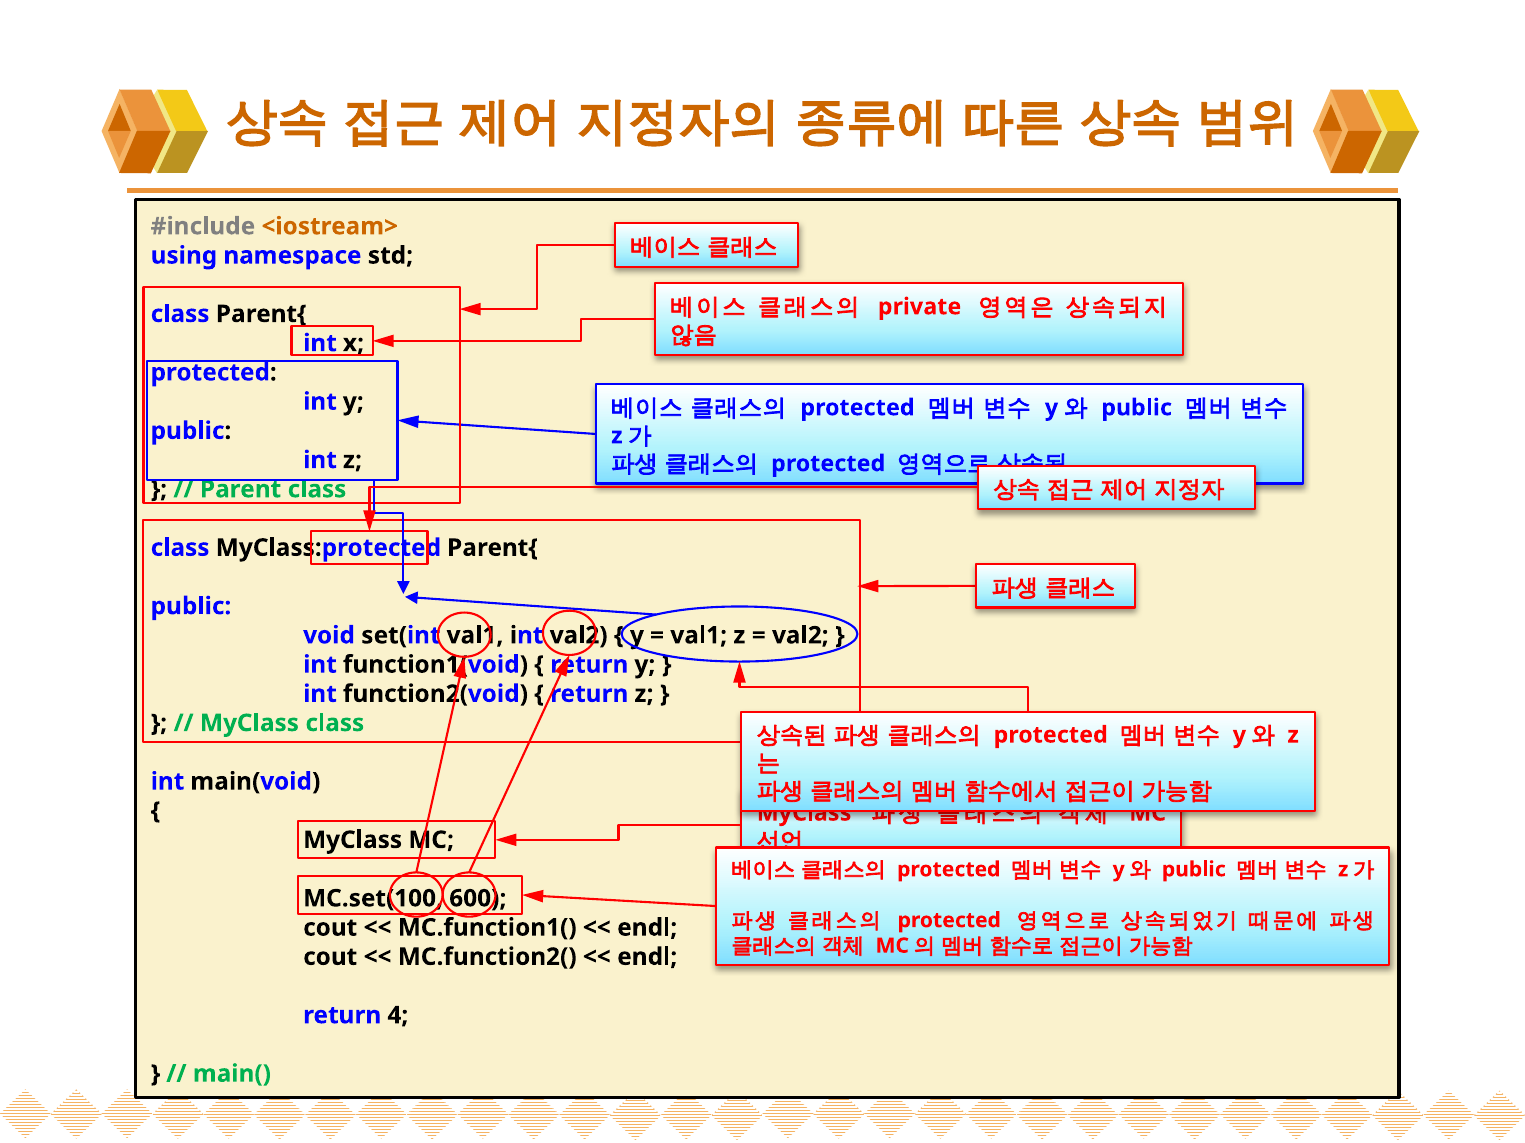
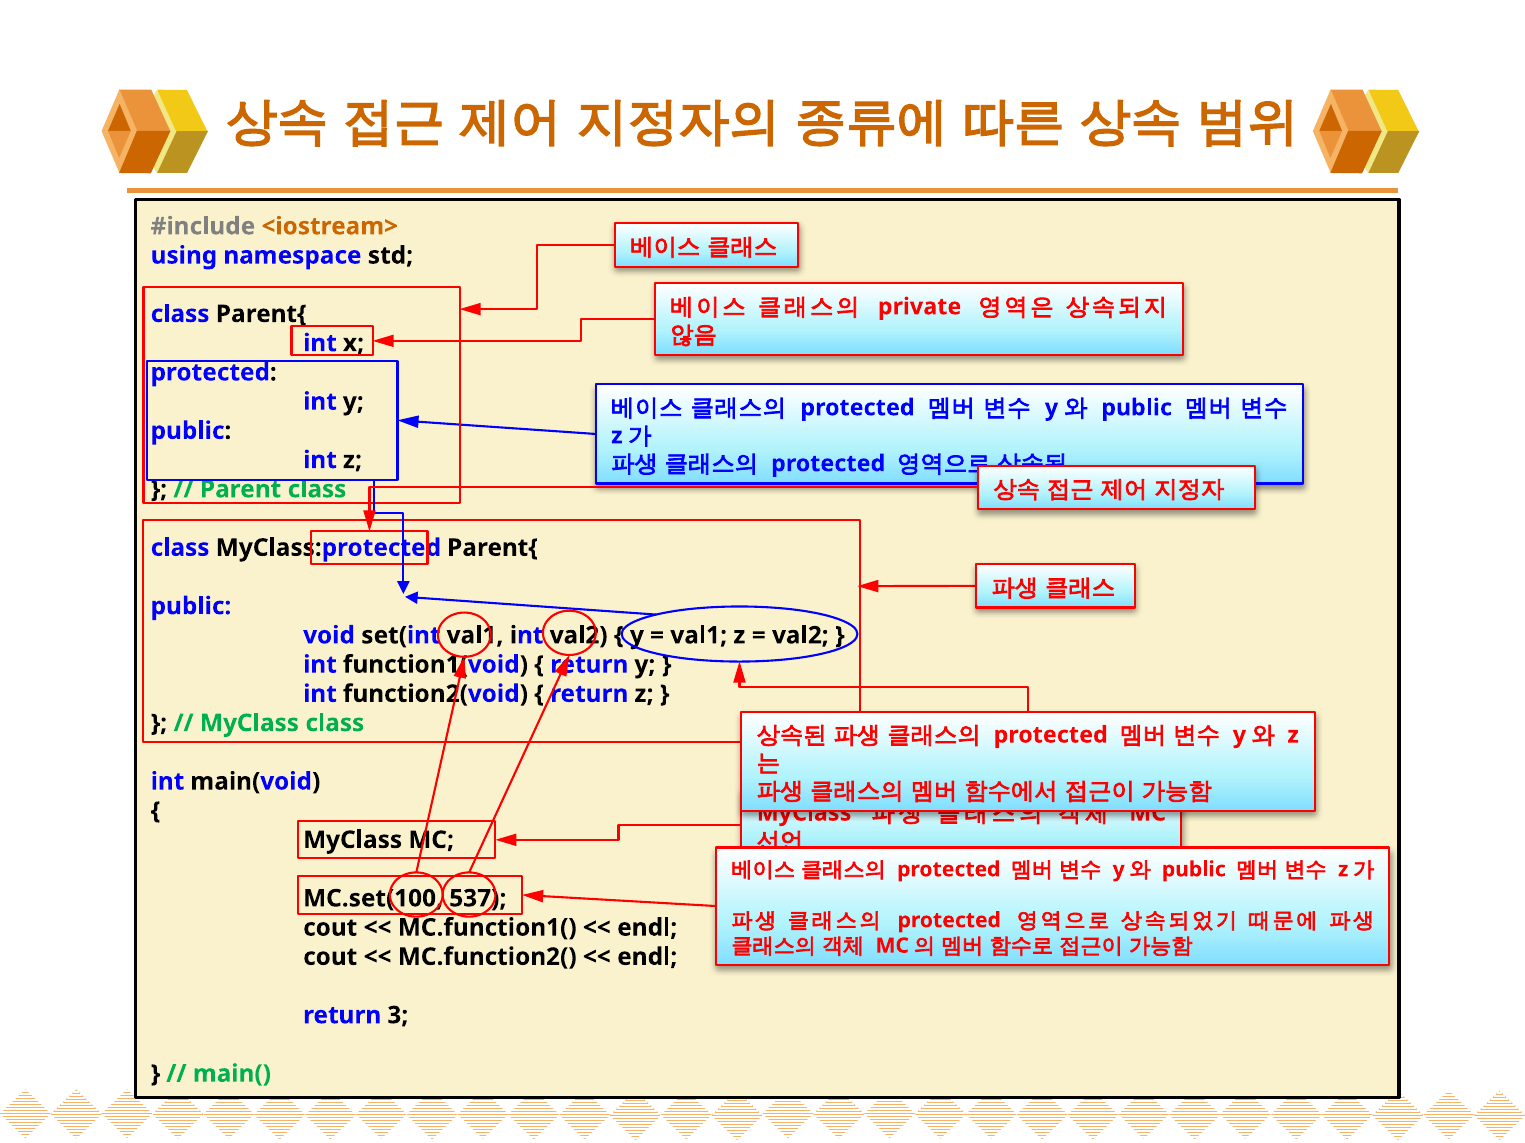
600: 600 -> 537
4: 4 -> 3
